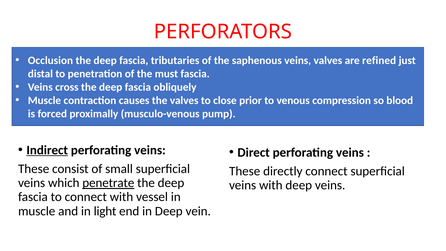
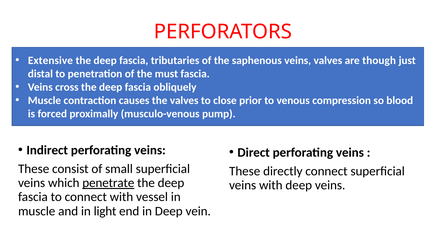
Occlusion: Occlusion -> Extensive
refined: refined -> though
Indirect underline: present -> none
